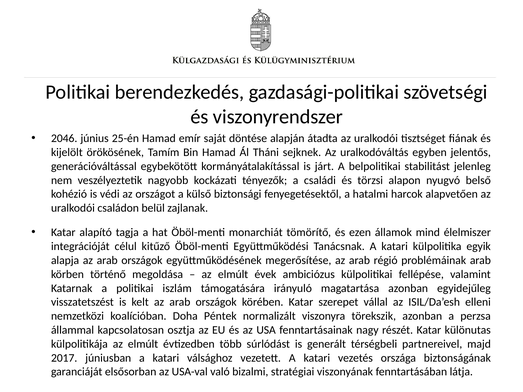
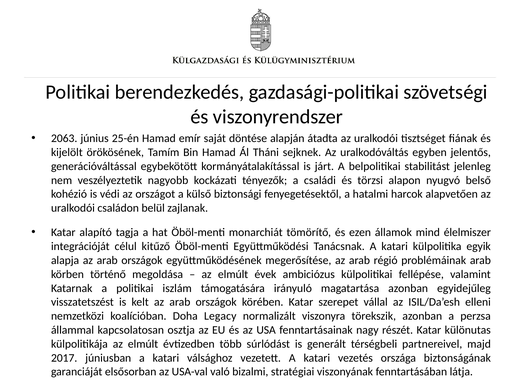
2046: 2046 -> 2063
Péntek: Péntek -> Legacy
